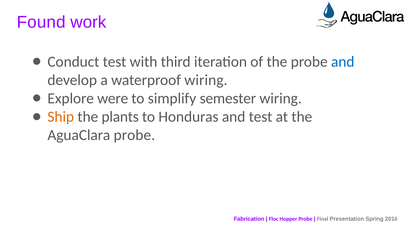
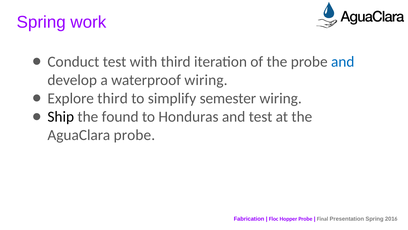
Found at (41, 22): Found -> Spring
Explore were: were -> third
Ship colour: orange -> black
plants: plants -> found
